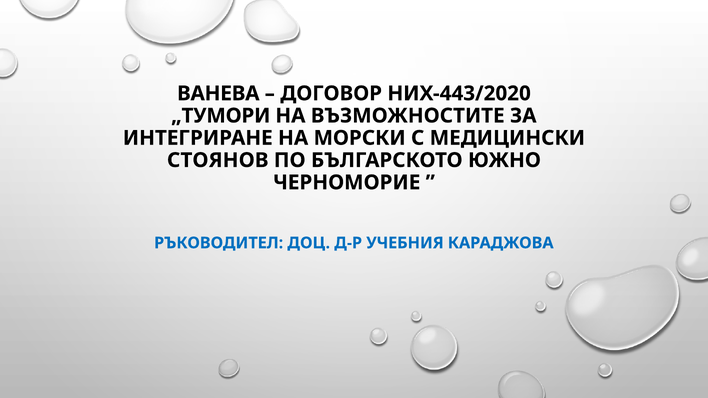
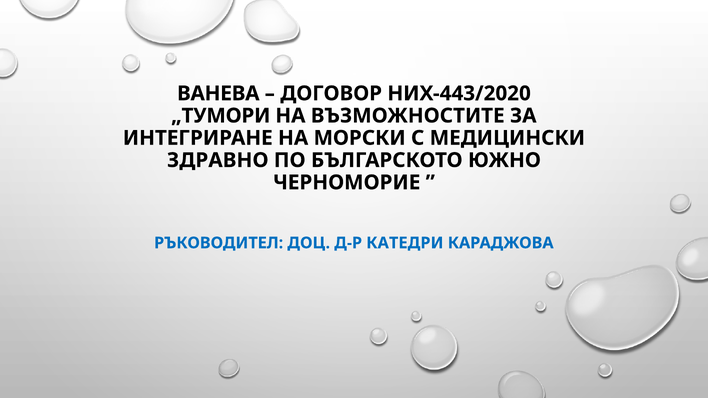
СТОЯНОВ: СТОЯНОВ -> ЗДРАВНО
УЧЕБНИЯ: УЧЕБНИЯ -> КАТЕДРИ
